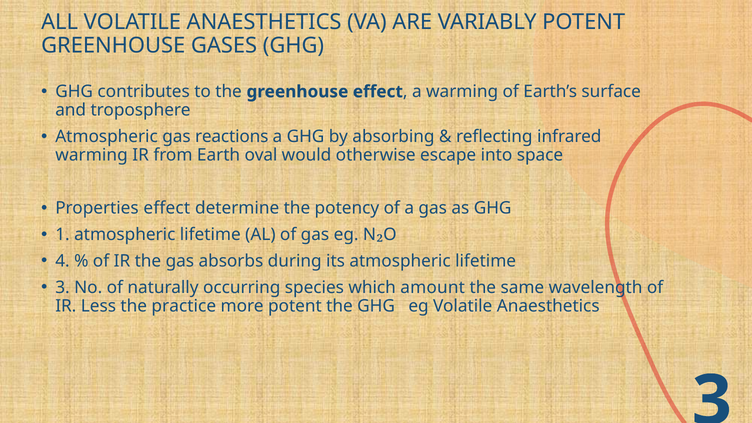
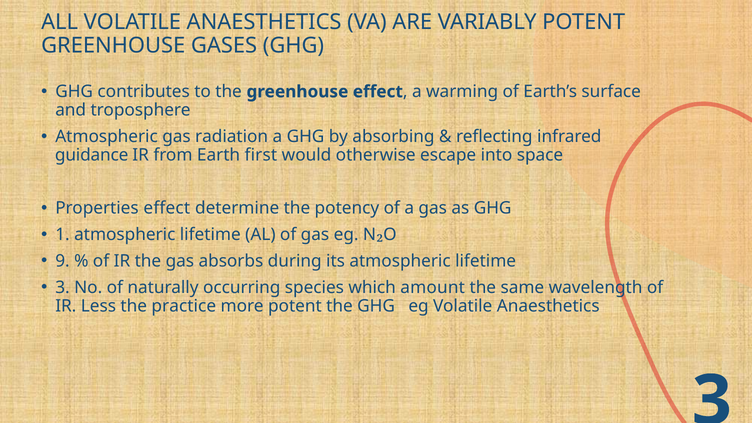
reactions: reactions -> radiation
warming at (92, 155): warming -> guidance
oval: oval -> first
4: 4 -> 9
